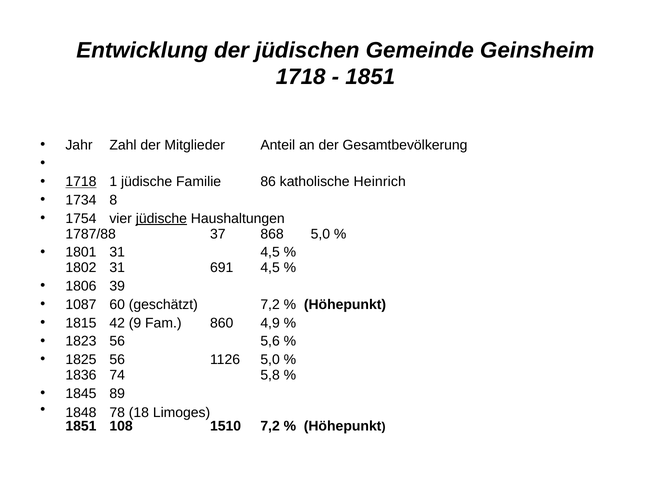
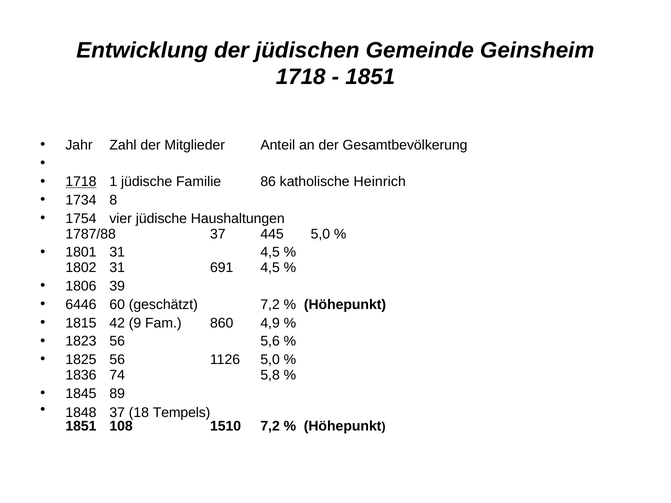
jüdische at (161, 219) underline: present -> none
868: 868 -> 445
1087: 1087 -> 6446
1848 78: 78 -> 37
Limoges: Limoges -> Tempels
